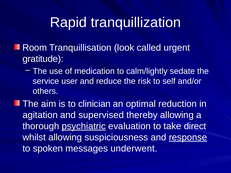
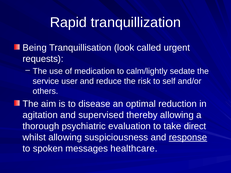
Room: Room -> Being
gratitude: gratitude -> requests
clinician: clinician -> disease
psychiatric underline: present -> none
underwent: underwent -> healthcare
